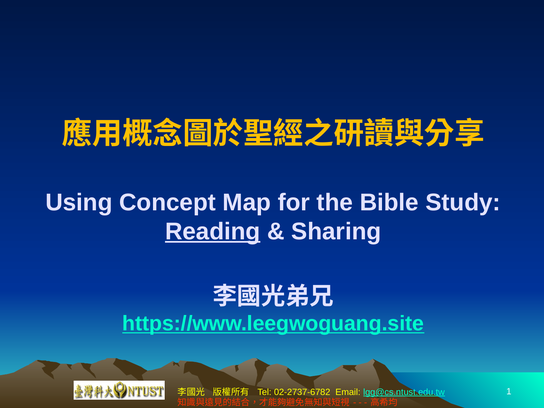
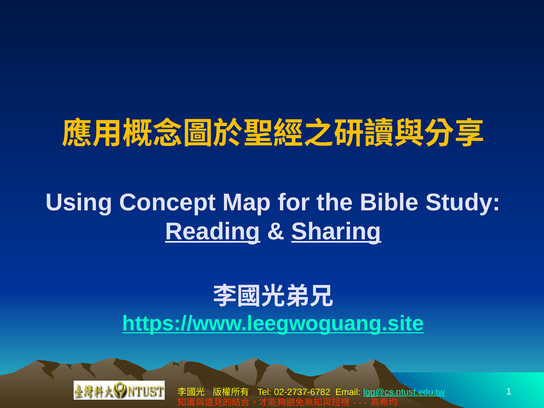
Sharing underline: none -> present
